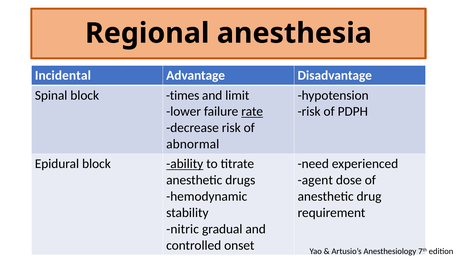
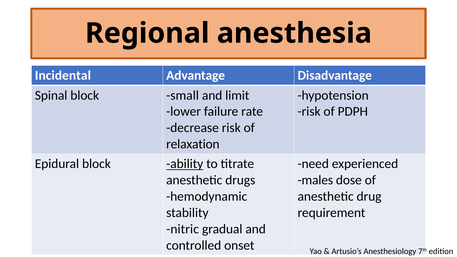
times: times -> small
rate underline: present -> none
abnormal: abnormal -> relaxation
agent: agent -> males
